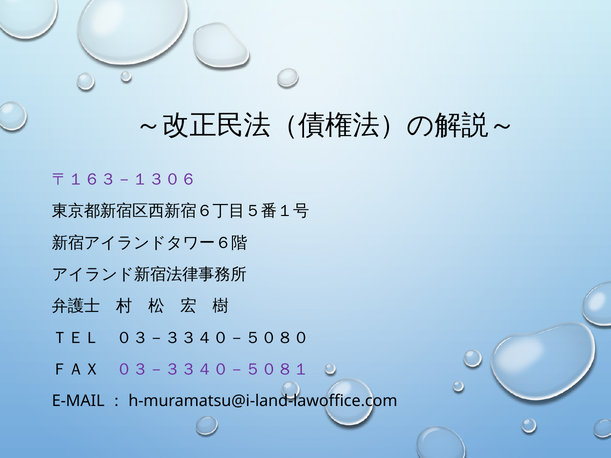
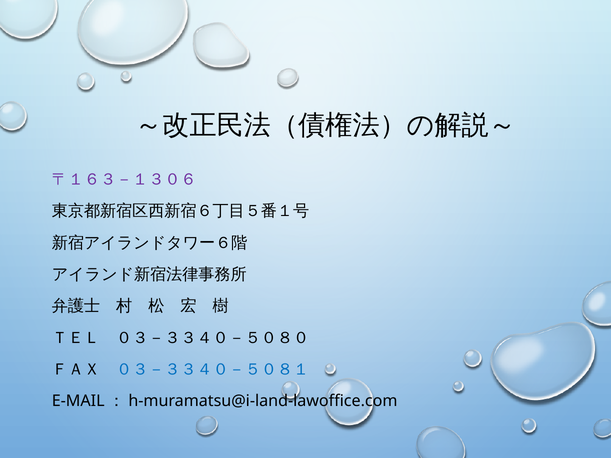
０３－３３４０－５０８１ colour: purple -> blue
